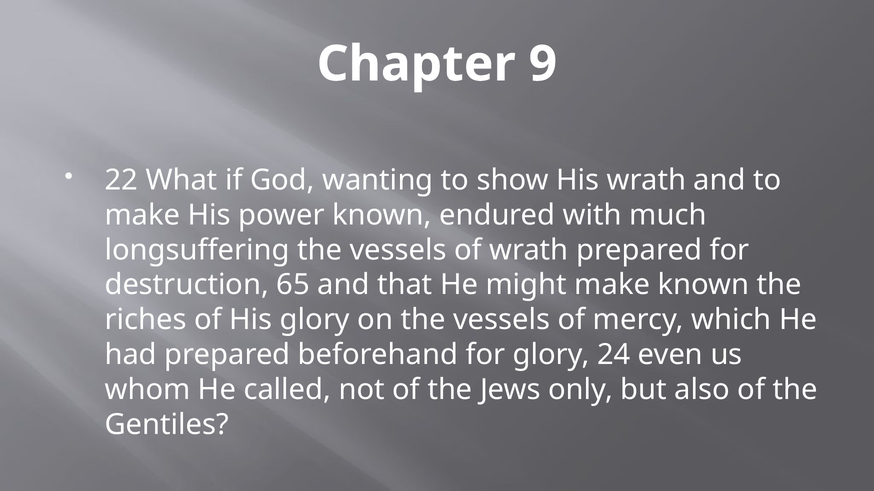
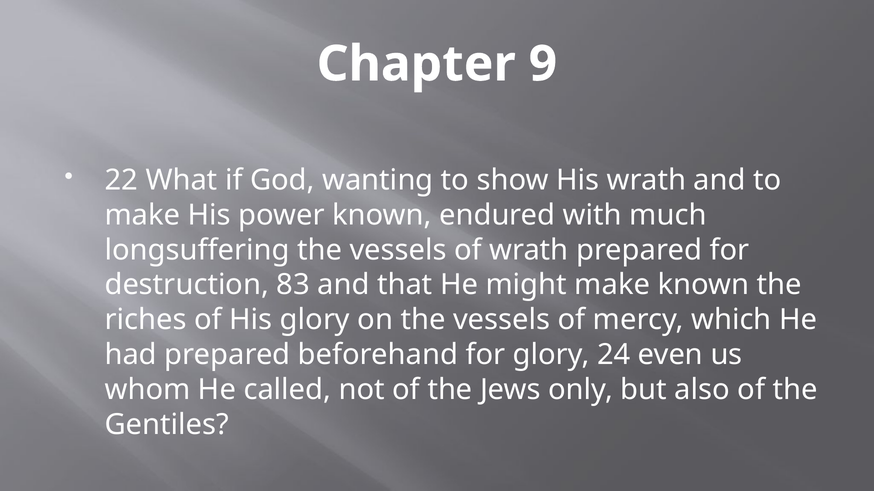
65: 65 -> 83
